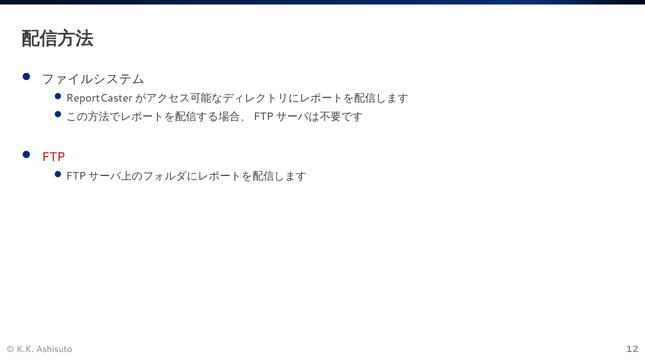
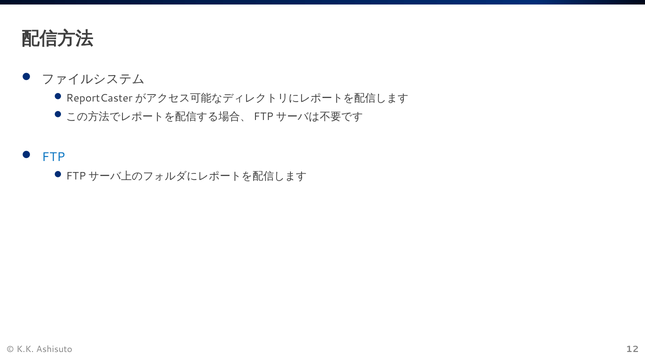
FTP colour: red -> blue
